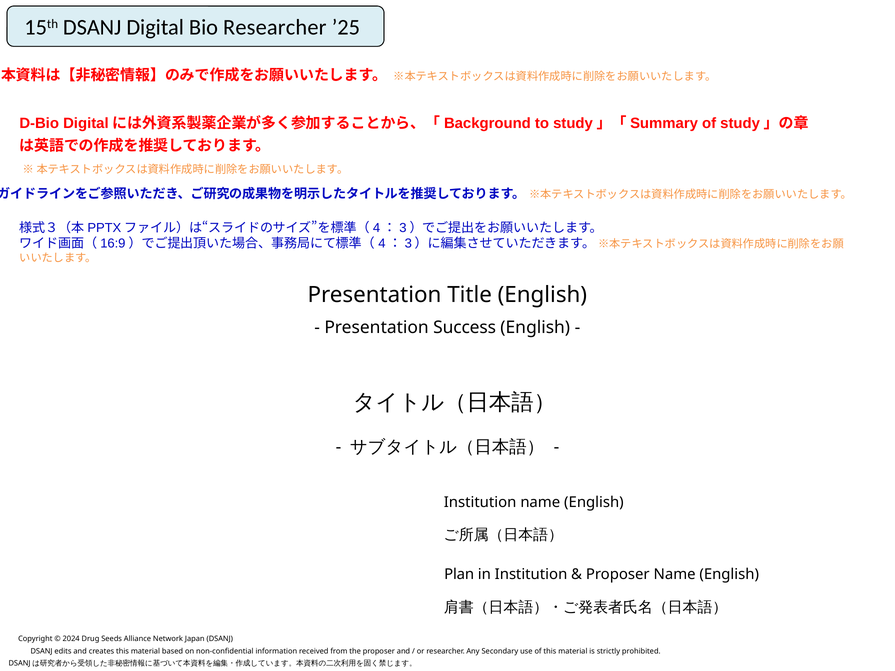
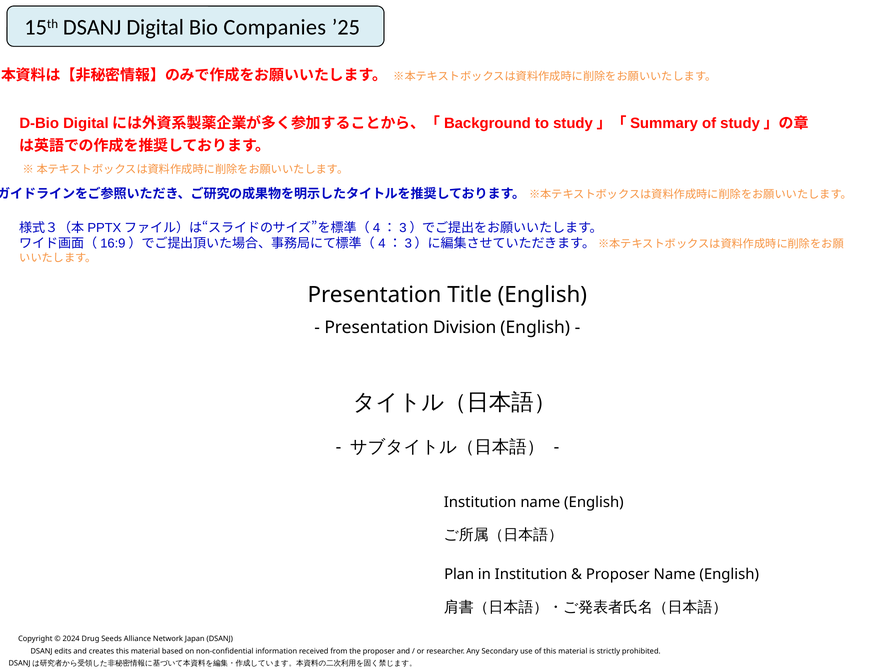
Bio Researcher: Researcher -> Companies
Success: Success -> Division
